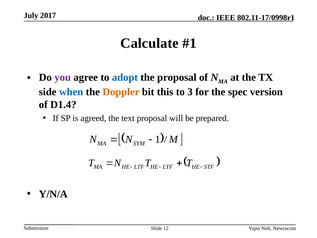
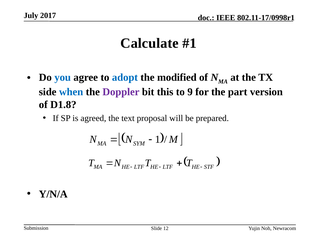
you colour: purple -> blue
the proposal: proposal -> modified
Doppler colour: orange -> purple
3: 3 -> 9
spec: spec -> part
D1.4: D1.4 -> D1.8
